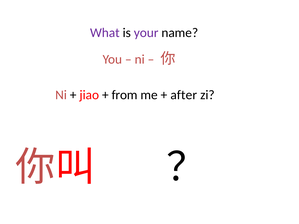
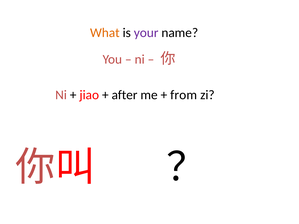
What colour: purple -> orange
from: from -> after
after: after -> from
